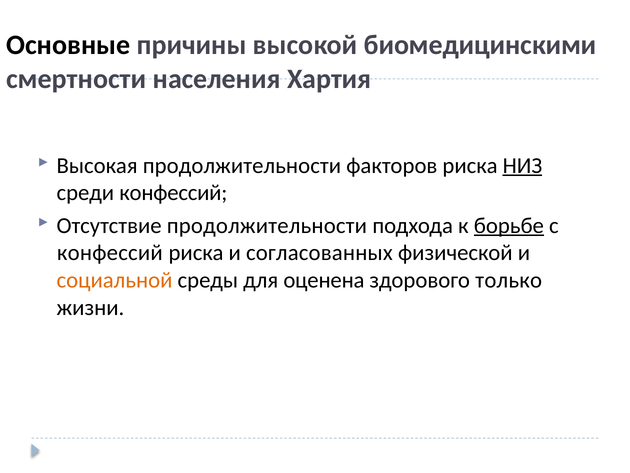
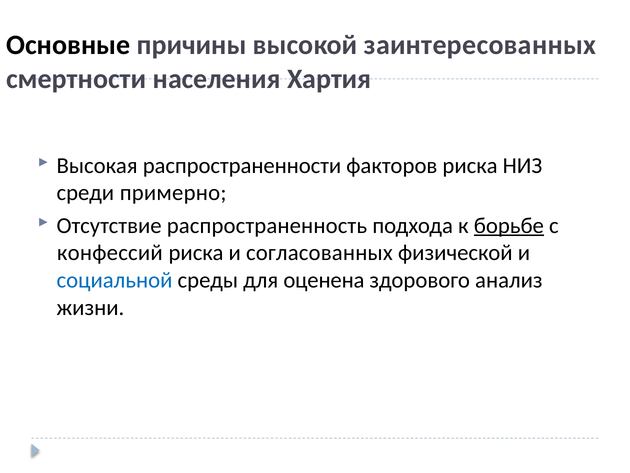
биомедицинскими: биомедицинскими -> заинтересованных
Высокая продолжительности: продолжительности -> распространенности
НИЗ underline: present -> none
среди конфессий: конфессий -> примерно
Отсутствие продолжительности: продолжительности -> распространенность
социальной colour: orange -> blue
только: только -> анализ
